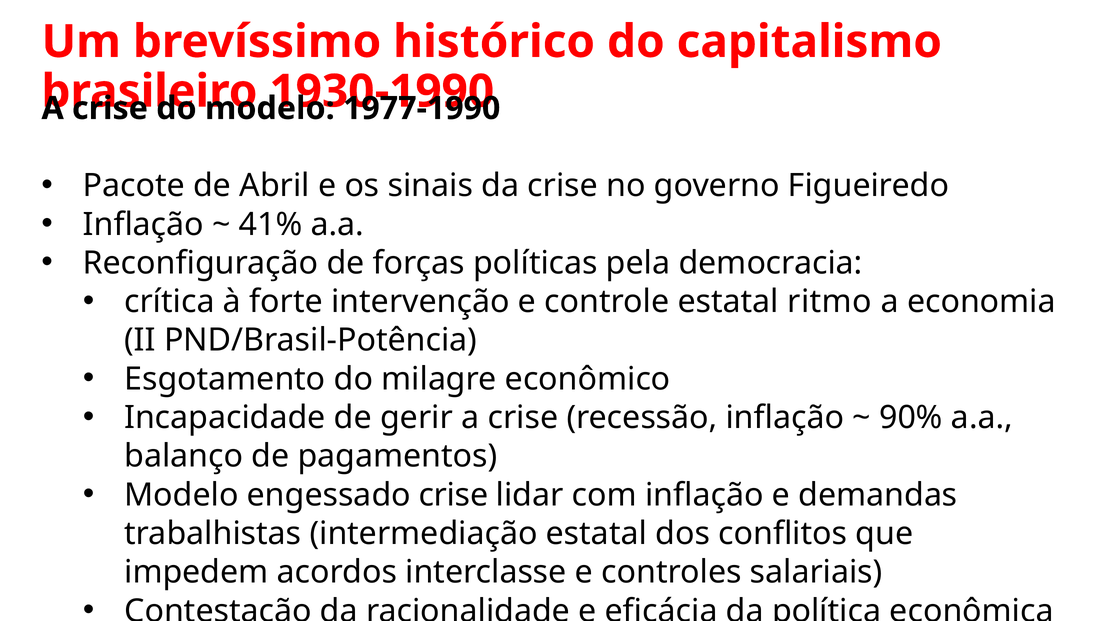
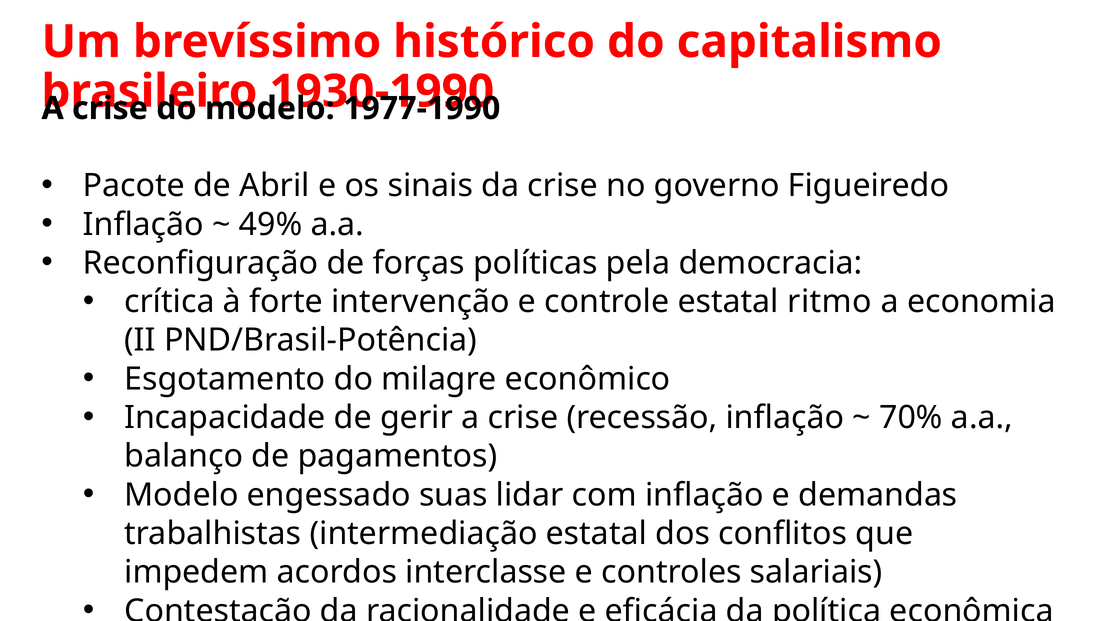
41%: 41% -> 49%
90%: 90% -> 70%
engessado crise: crise -> suas
